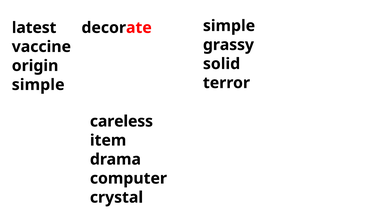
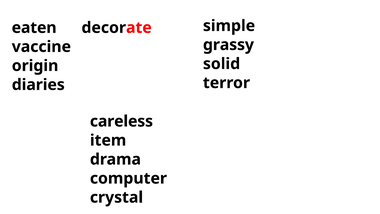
latest: latest -> eaten
simple at (38, 85): simple -> diaries
